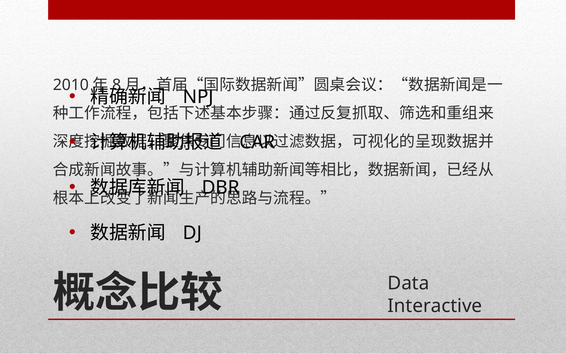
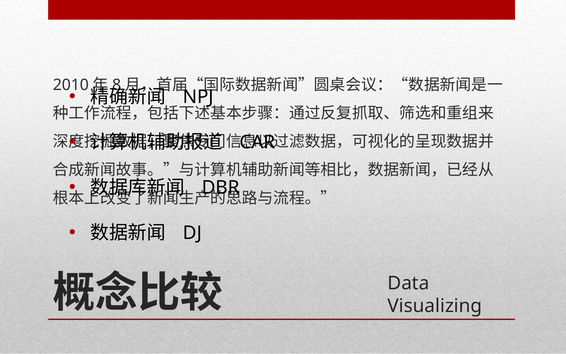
Interactive: Interactive -> Visualizing
